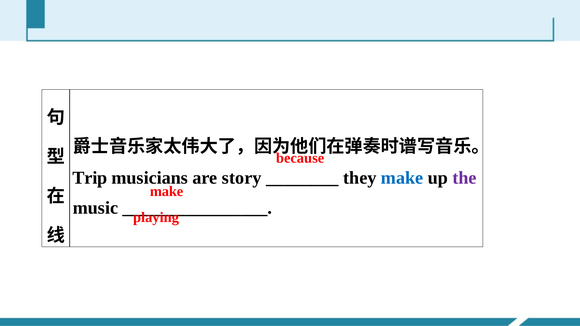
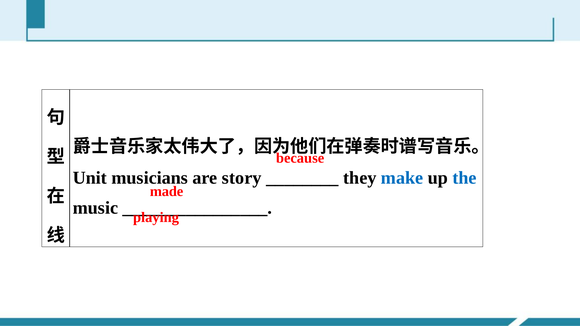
Trip: Trip -> Unit
the colour: purple -> blue
make at (167, 192): make -> made
